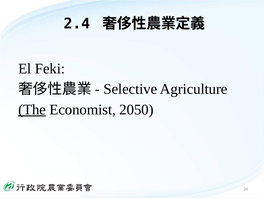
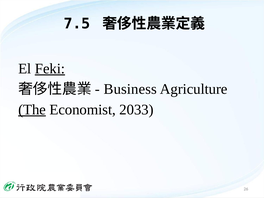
2.4: 2.4 -> 7.5
Feki underline: none -> present
Selective: Selective -> Business
2050: 2050 -> 2033
